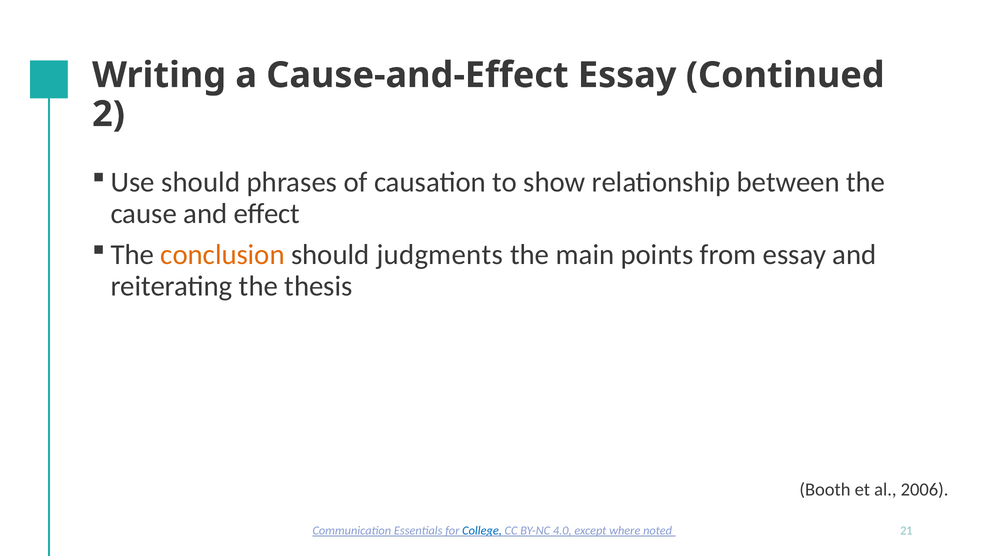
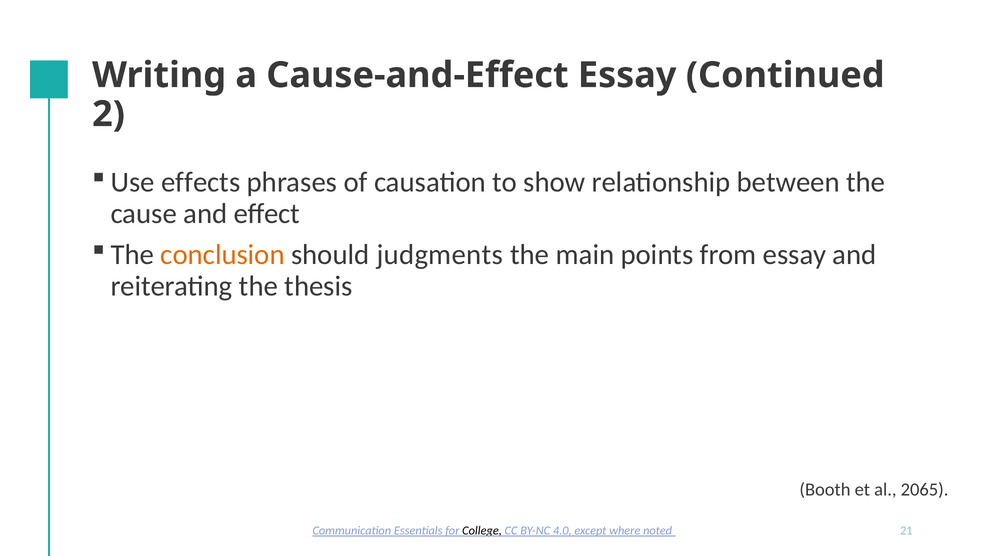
Use should: should -> effects
2006: 2006 -> 2065
College colour: blue -> black
